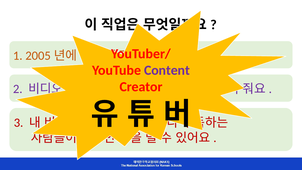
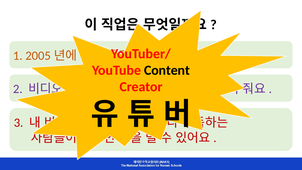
Content colour: purple -> black
